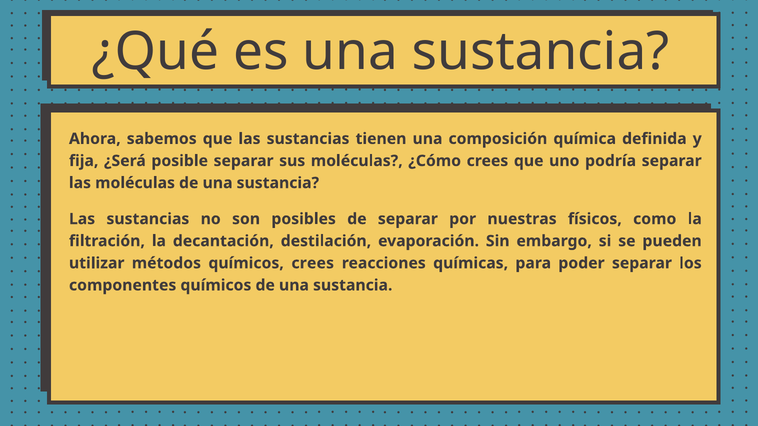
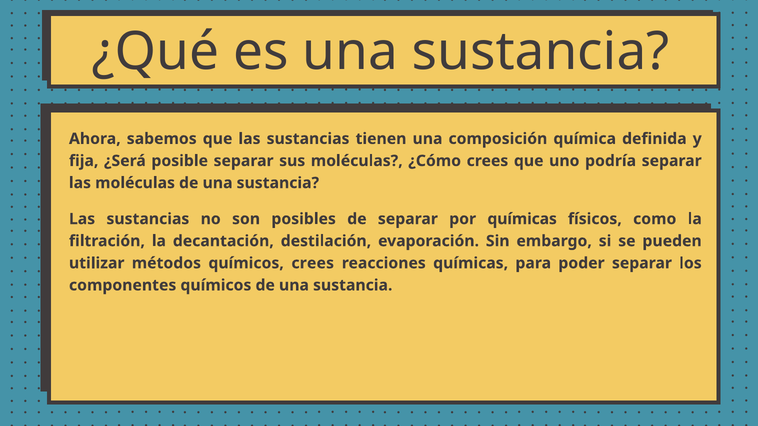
por nuestras: nuestras -> químicas
